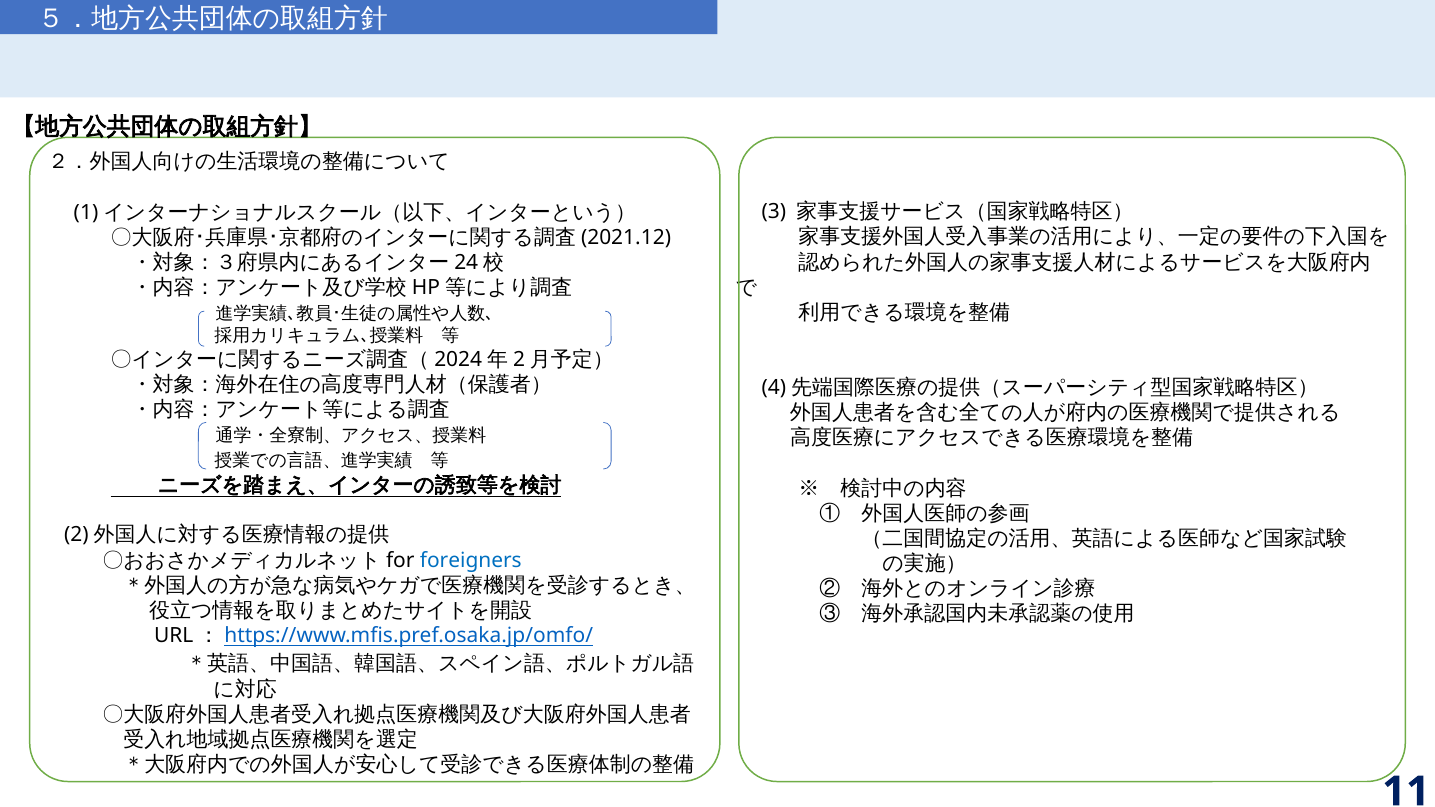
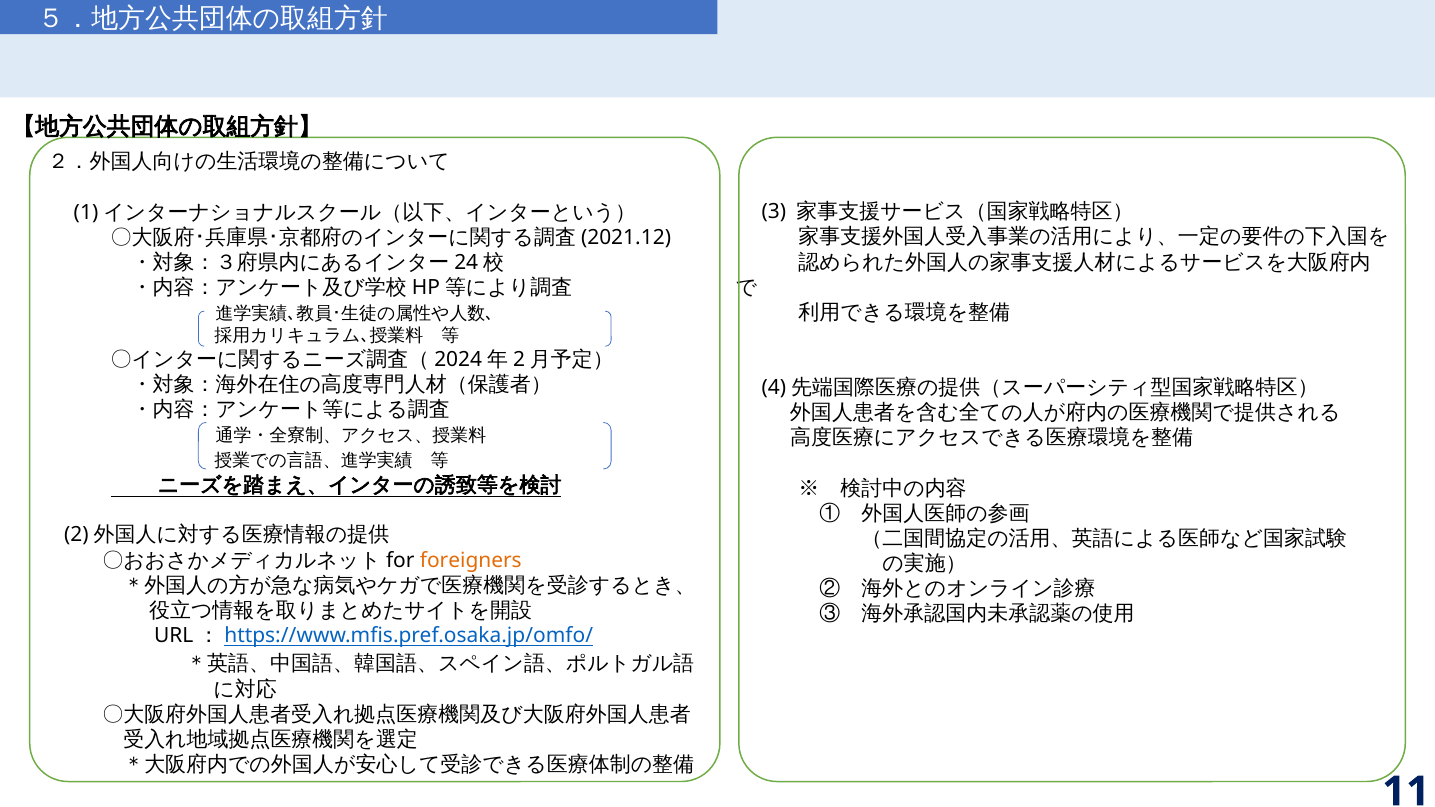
foreigners colour: blue -> orange
